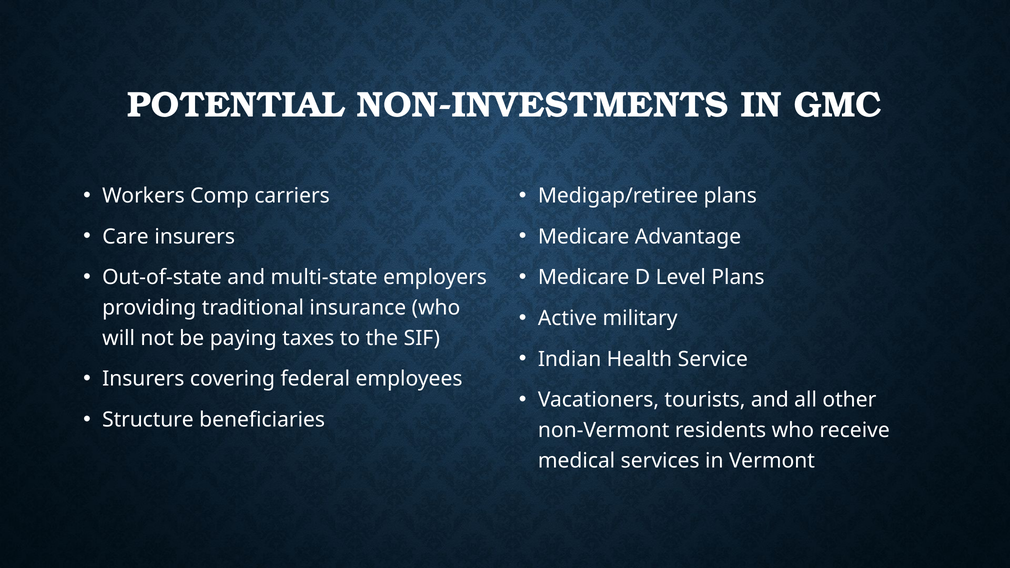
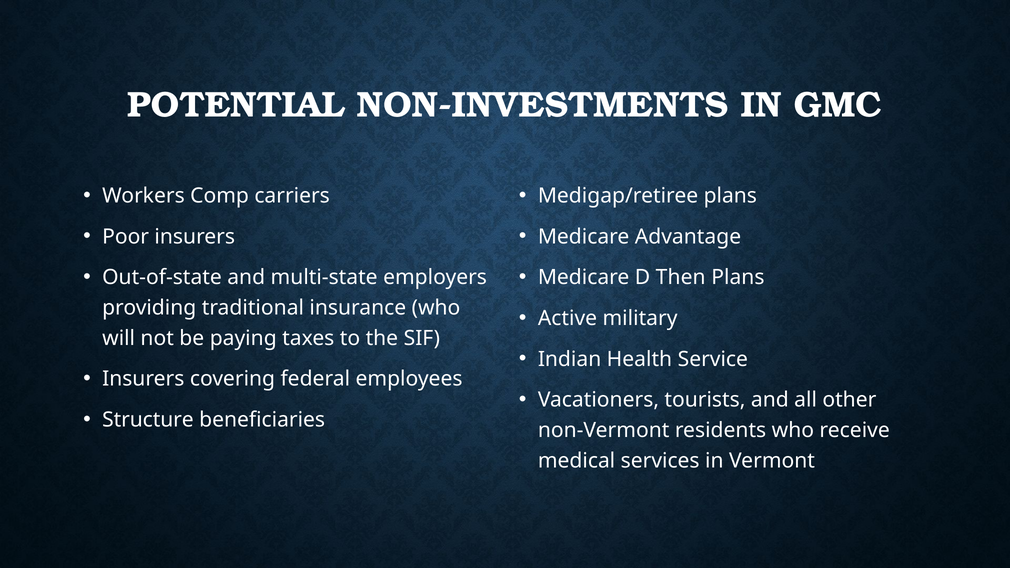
Care: Care -> Poor
Level: Level -> Then
